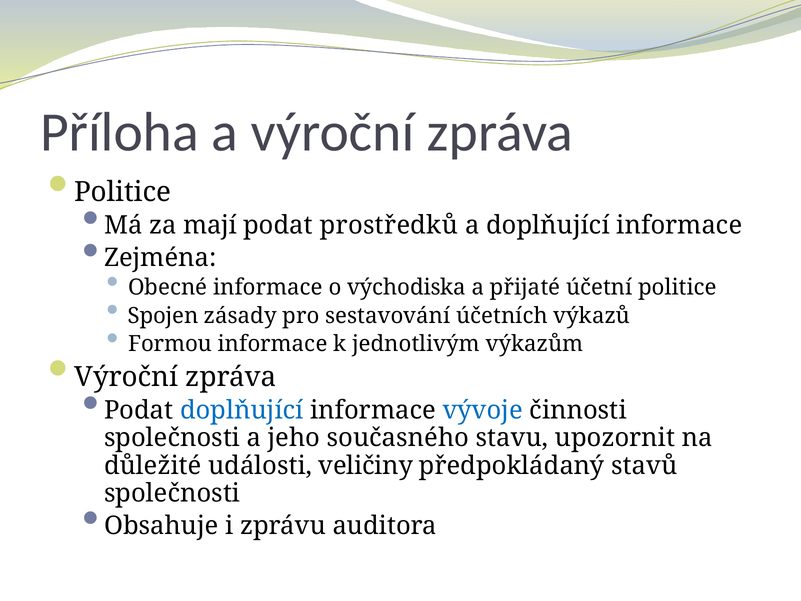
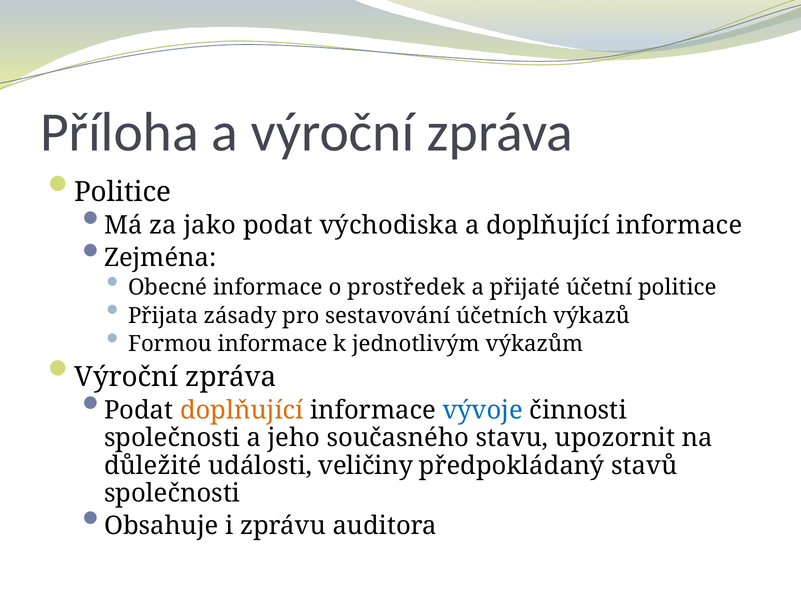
mají: mají -> jako
prostředků: prostředků -> východiska
východiska: východiska -> prostředek
Spojen: Spojen -> Přijata
doplňující at (242, 410) colour: blue -> orange
